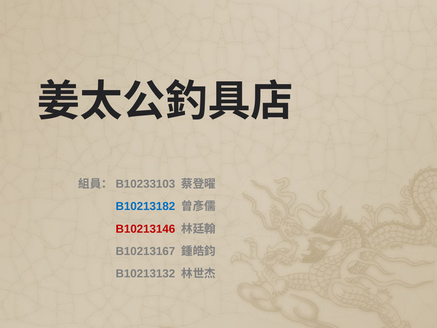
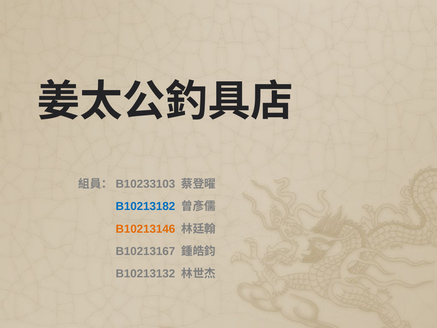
B10213146 colour: red -> orange
